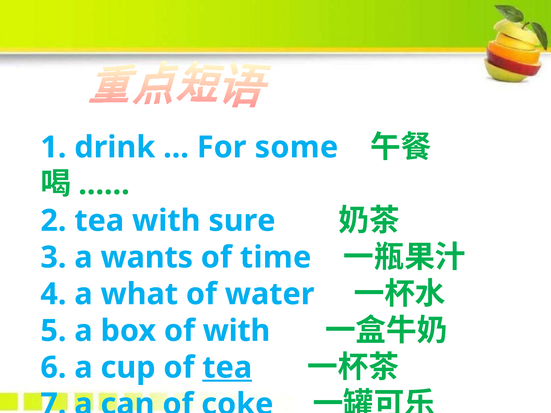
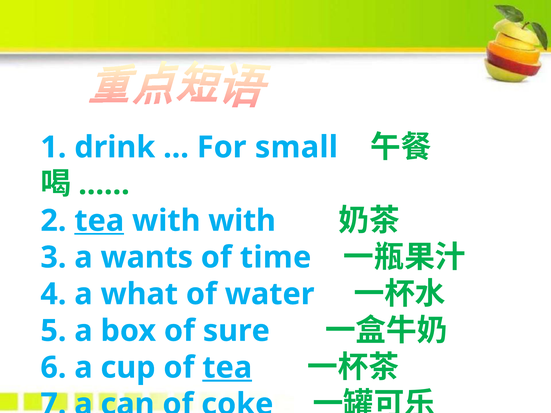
some: some -> small
tea at (99, 221) underline: none -> present
with sure: sure -> with
of with: with -> sure
